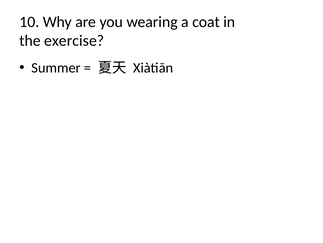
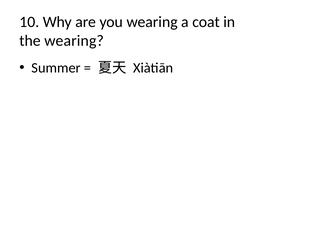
the exercise: exercise -> wearing
